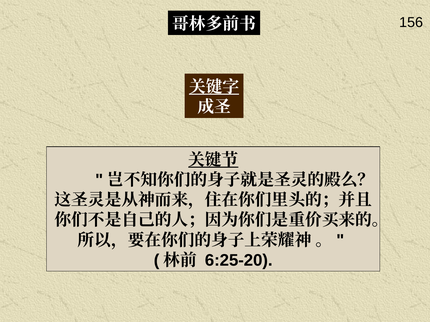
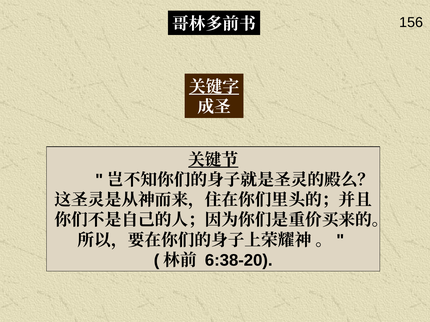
6:25-20: 6:25-20 -> 6:38-20
